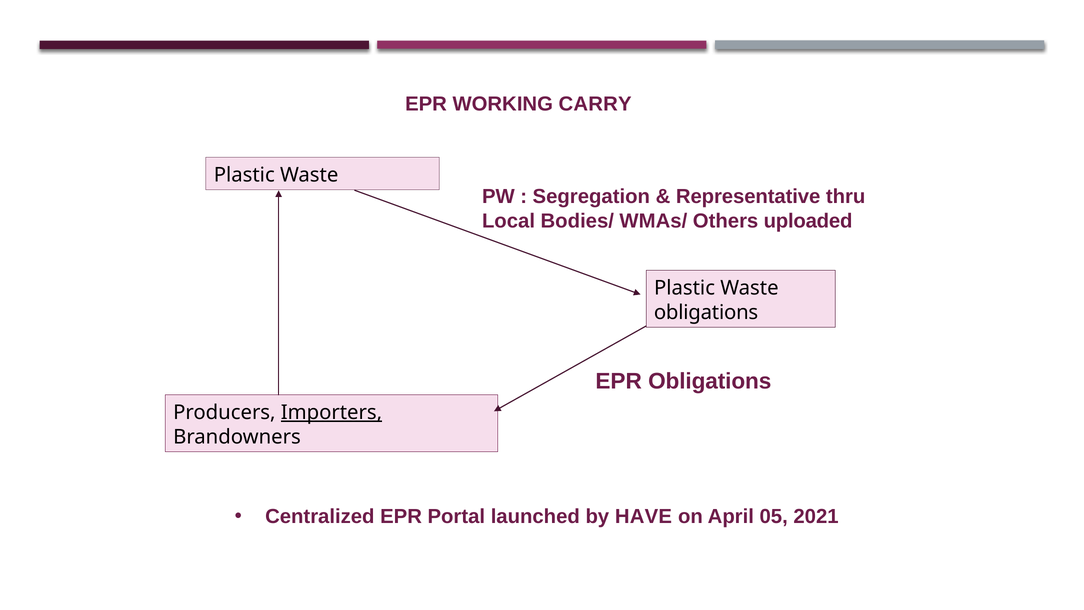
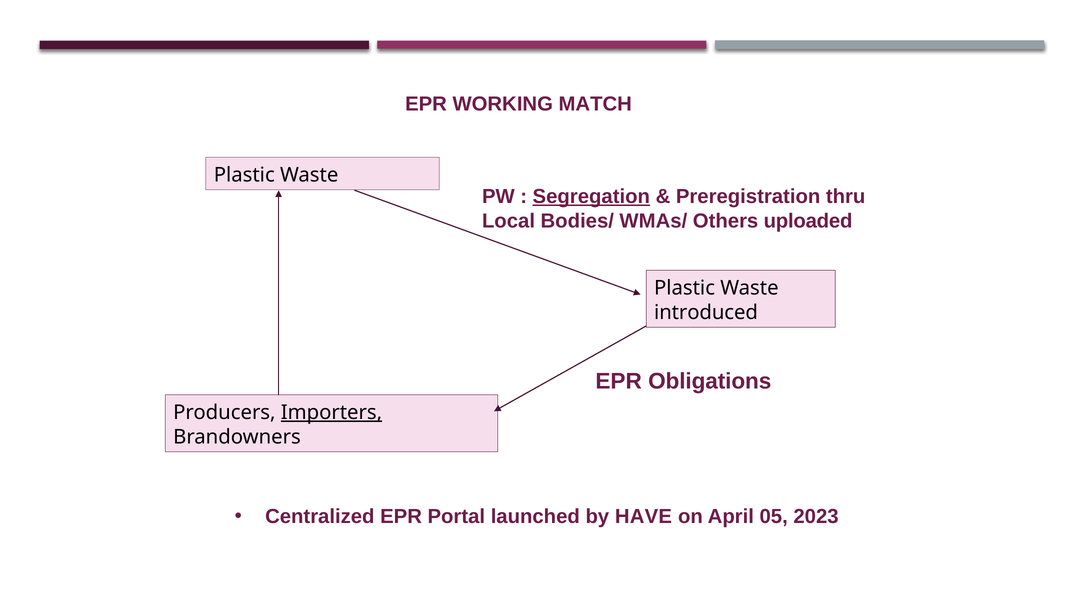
CARRY: CARRY -> MATCH
Segregation underline: none -> present
Representative: Representative -> Preregistration
obligations at (706, 312): obligations -> introduced
2021: 2021 -> 2023
